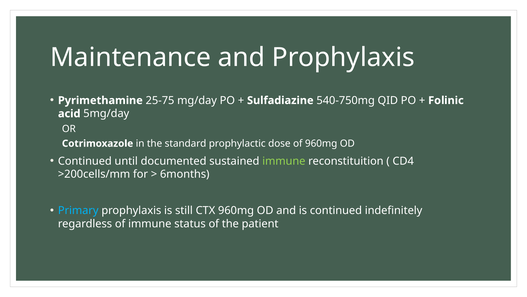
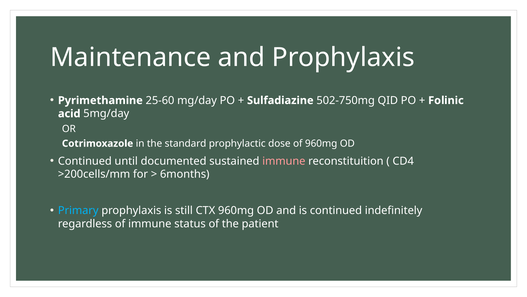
25-75: 25-75 -> 25-60
540-750mg: 540-750mg -> 502-750mg
immune at (284, 161) colour: light green -> pink
